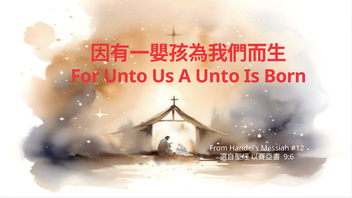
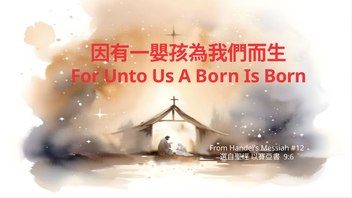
A Unto: Unto -> Born
